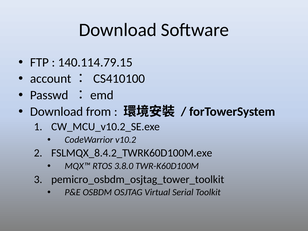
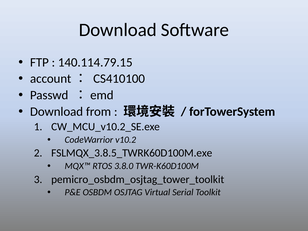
FSLMQX_8.4.2_TWRK60D100M.exe: FSLMQX_8.4.2_TWRK60D100M.exe -> FSLMQX_3.8.5_TWRK60D100M.exe
